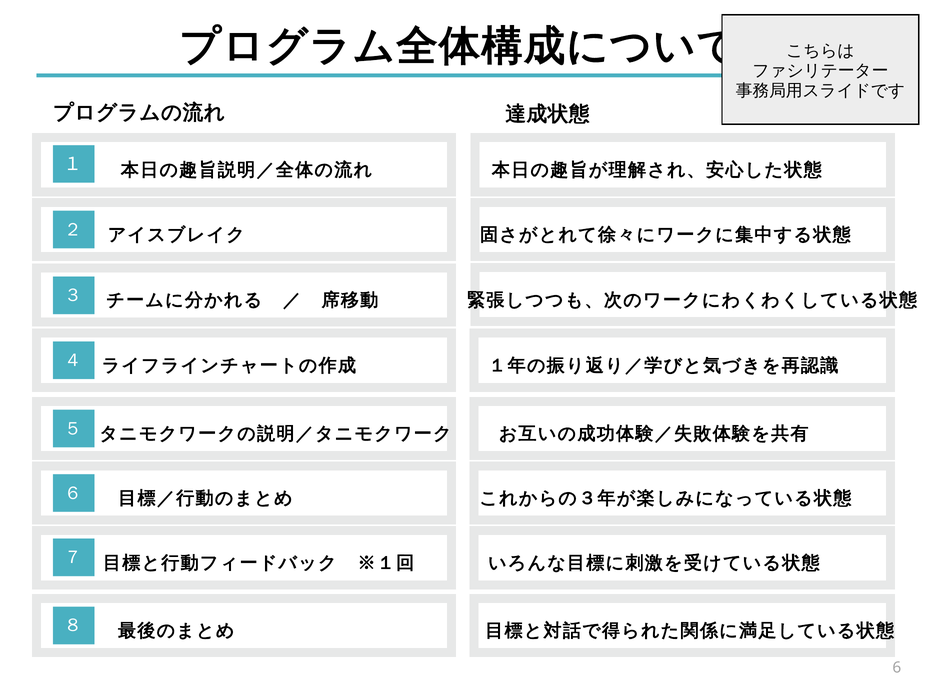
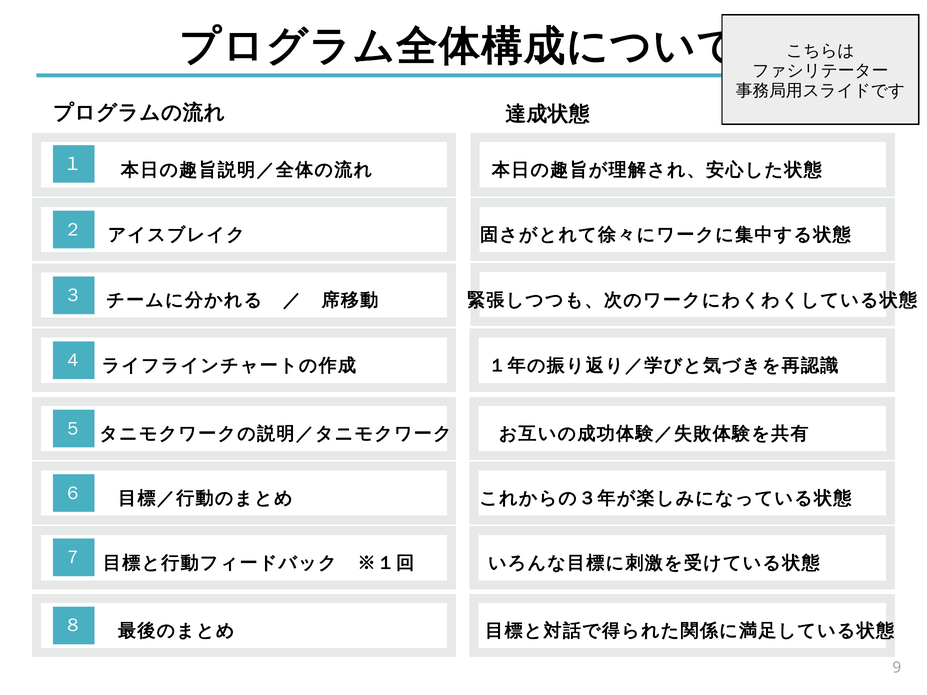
6: 6 -> 9
